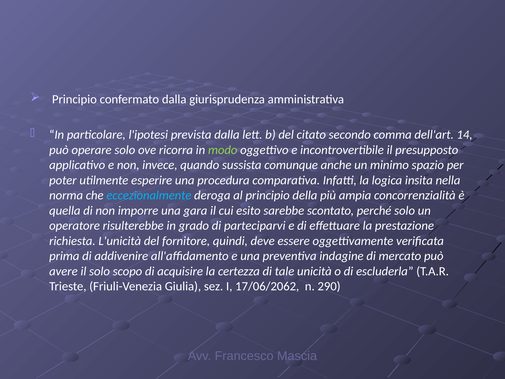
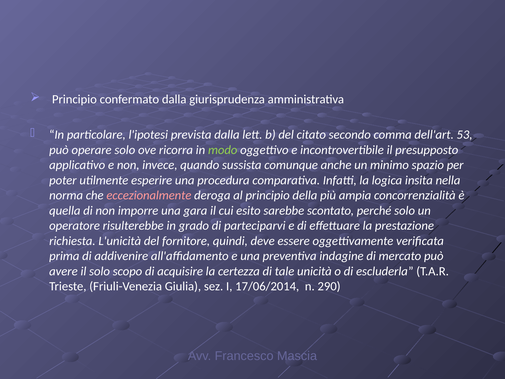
14: 14 -> 53
eccezionalmente colour: light blue -> pink
17/06/2062: 17/06/2062 -> 17/06/2014
